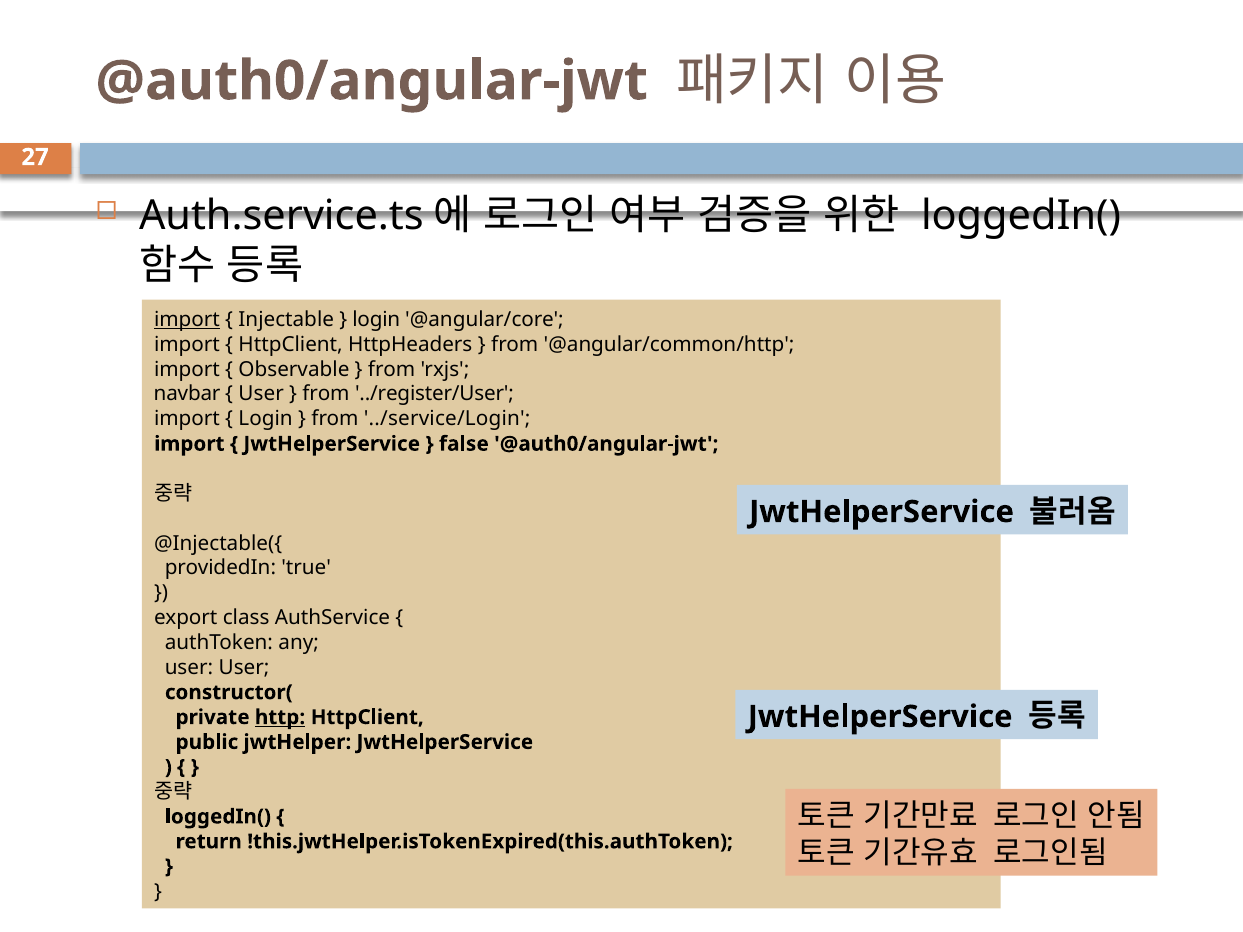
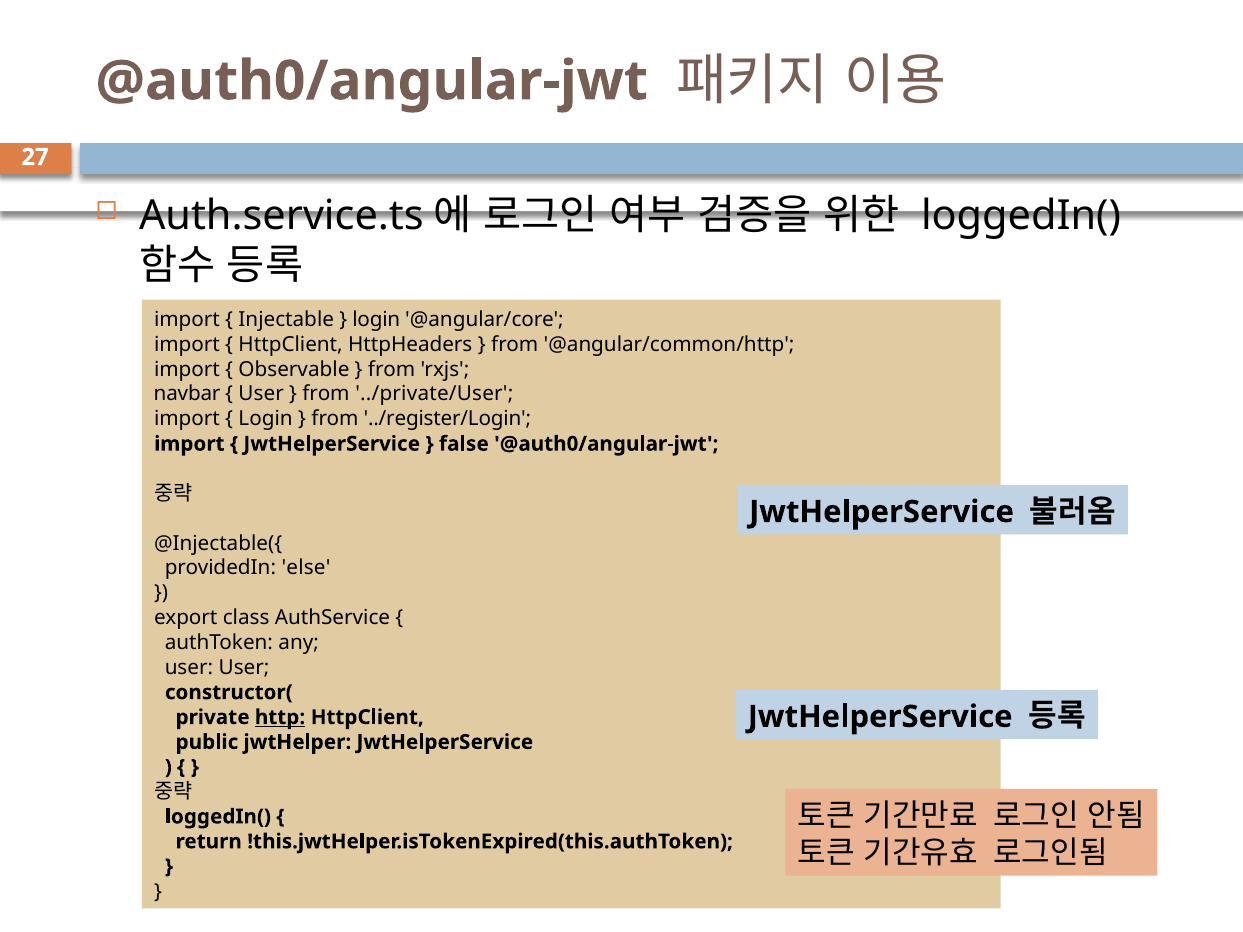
import at (187, 320) underline: present -> none
../register/User: ../register/User -> ../private/User
../service/Login: ../service/Login -> ../register/Login
true: true -> else
